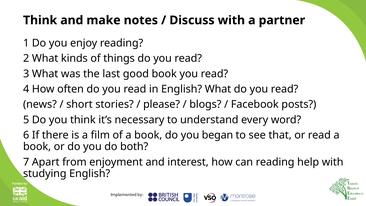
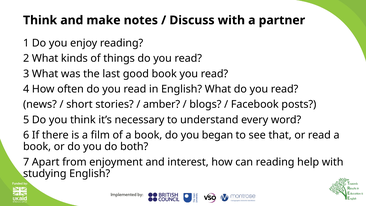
please: please -> amber
